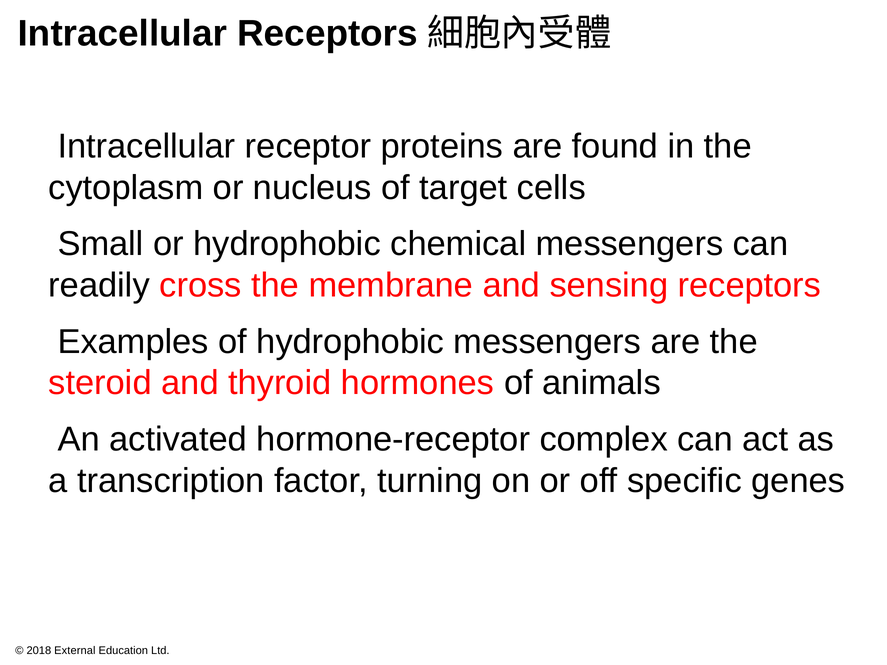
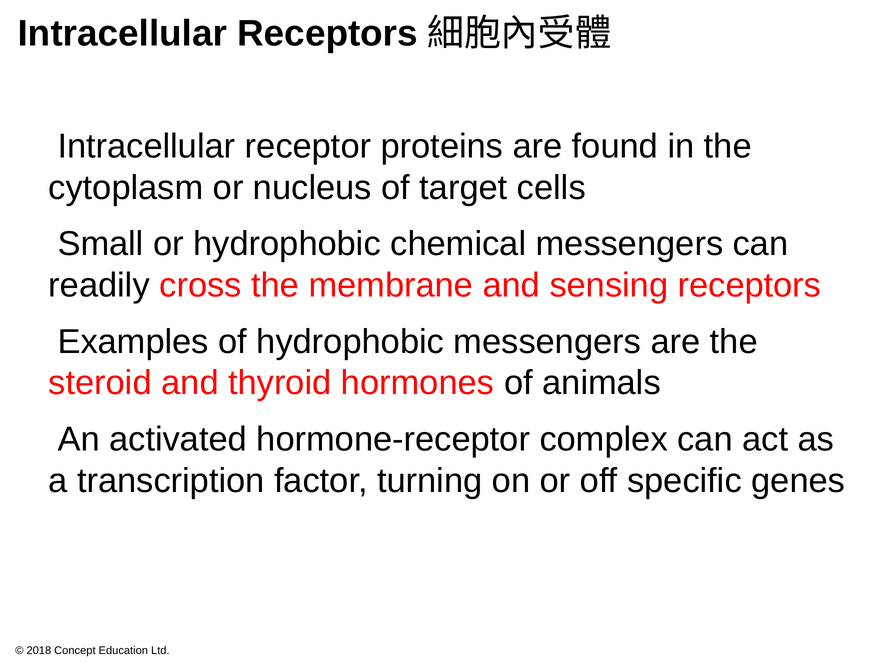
External: External -> Concept
